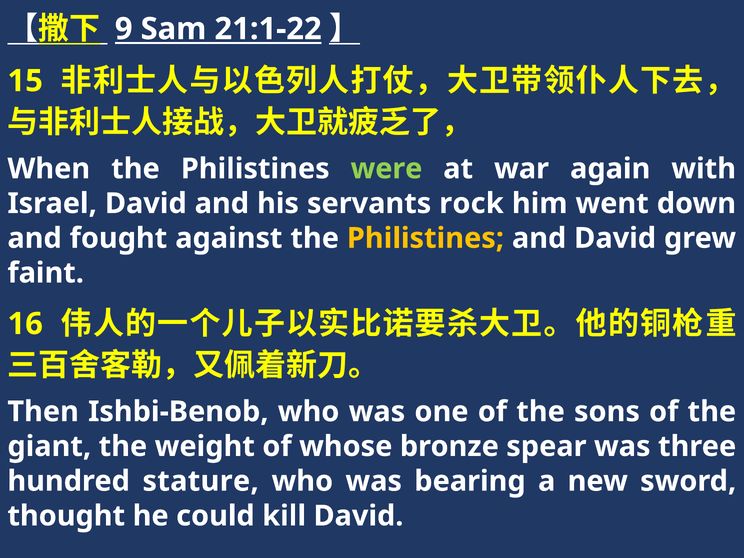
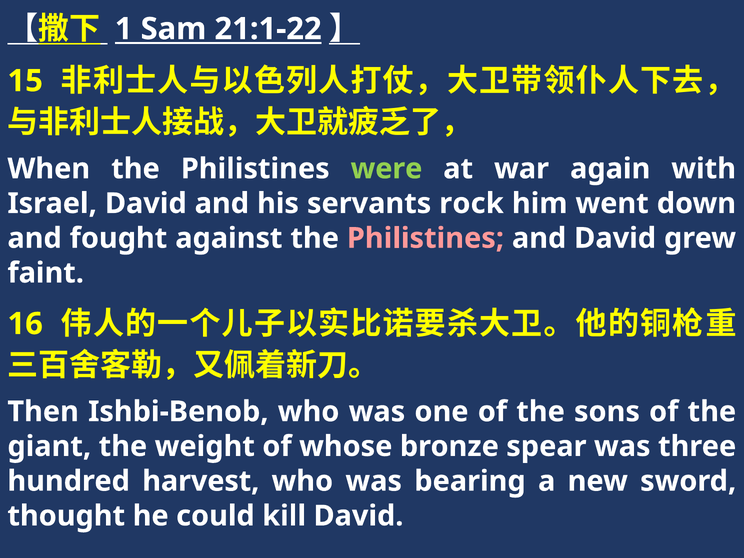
9: 9 -> 1
Philistines at (425, 238) colour: yellow -> pink
stature: stature -> harvest
